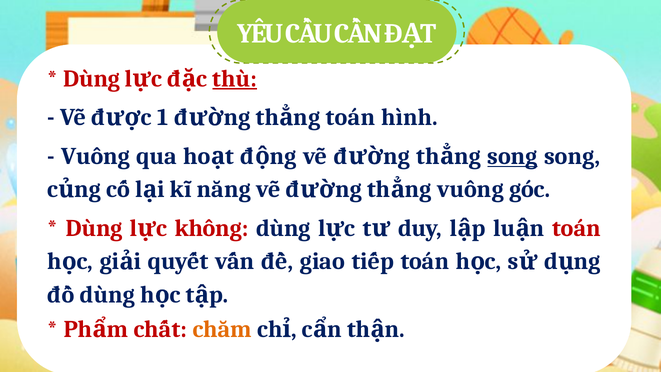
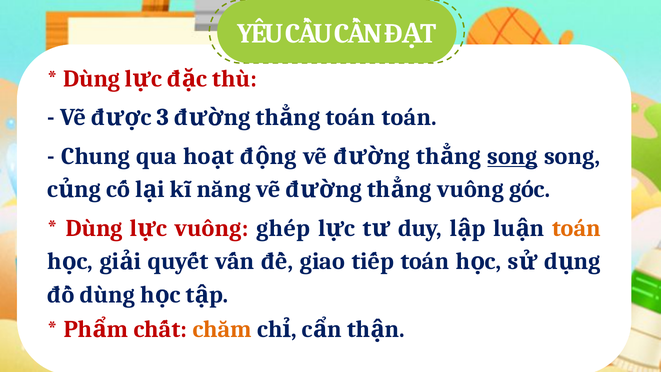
thù underline: present -> none
1: 1 -> 3
hình at (409, 117): hình -> toán
Vuông at (96, 156): Vuông -> Chung
không at (212, 228): không -> vuông
dùng at (283, 228): dùng -> ghép
toán at (576, 228) colour: red -> orange
